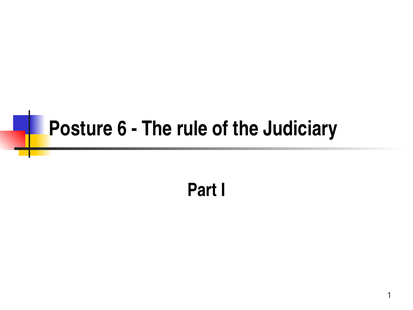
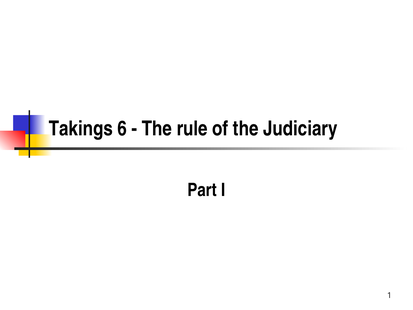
Posture: Posture -> Takings
